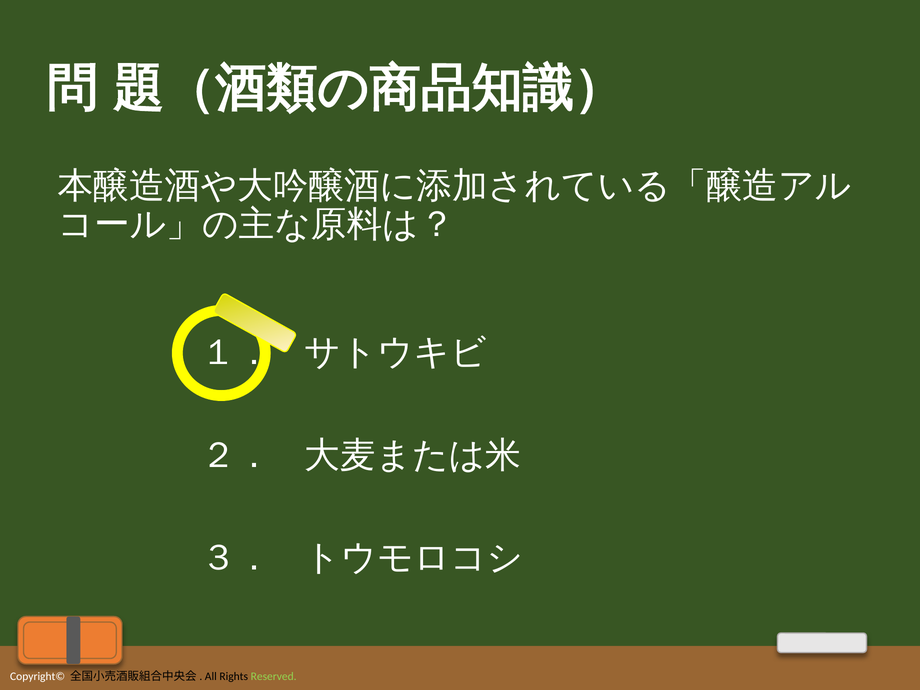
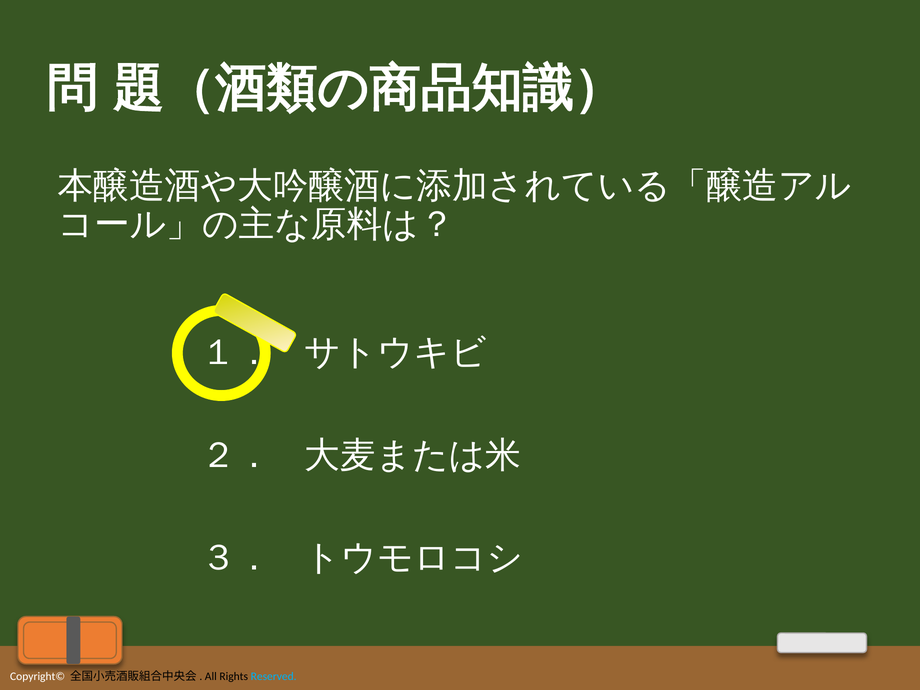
Reserved colour: light green -> light blue
